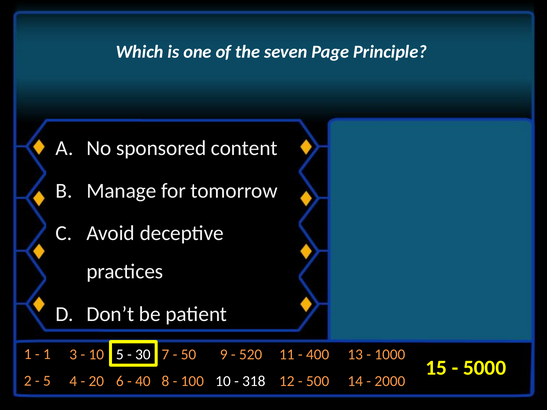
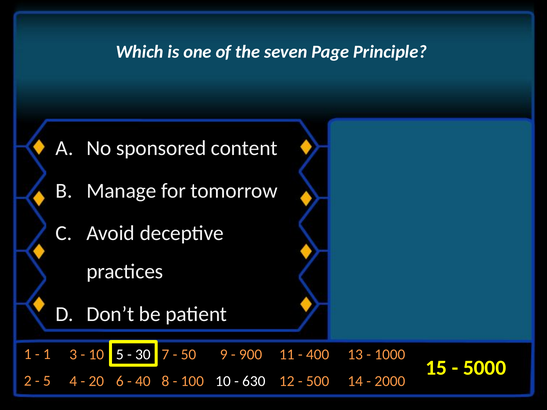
520: 520 -> 900
318: 318 -> 630
